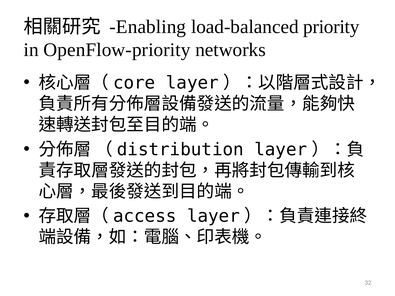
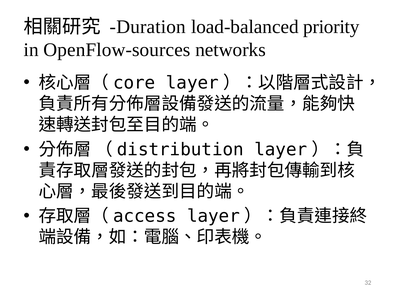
Enabling: Enabling -> Duration
OpenFlow-priority: OpenFlow-priority -> OpenFlow-sources
